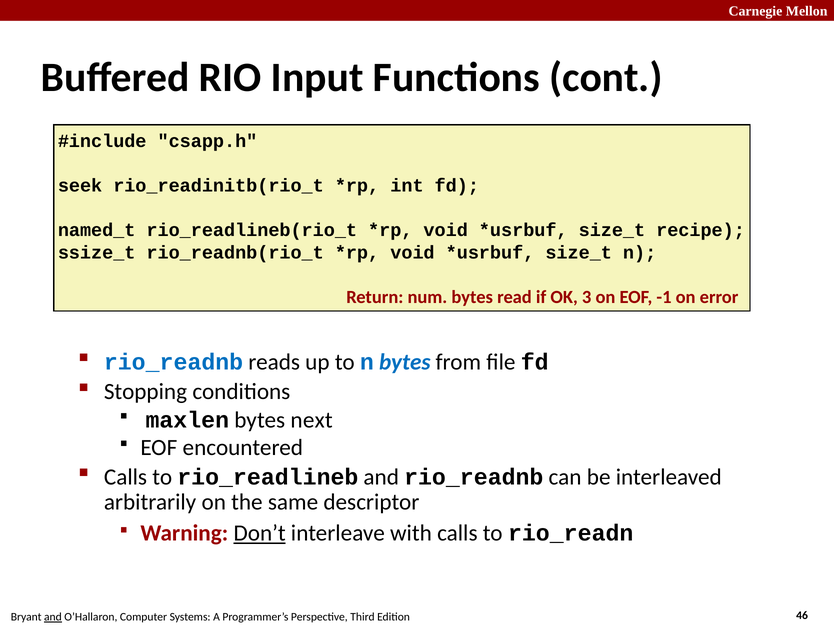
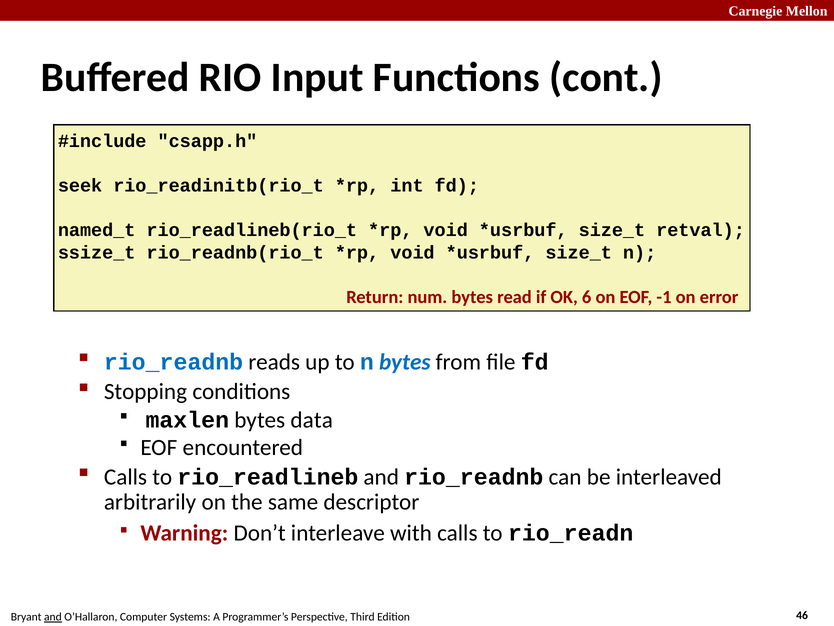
recipe: recipe -> retval
3: 3 -> 6
next: next -> data
Don’t underline: present -> none
